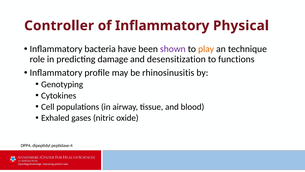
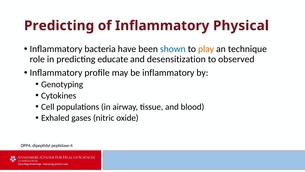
Controller at (59, 26): Controller -> Predicting
shown colour: purple -> blue
damage: damage -> educate
functions: functions -> observed
be rhinosinusitis: rhinosinusitis -> inflammatory
